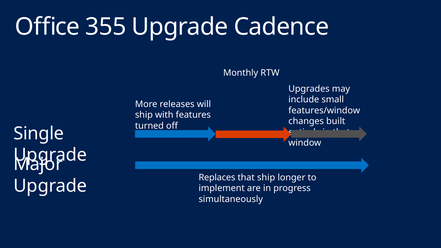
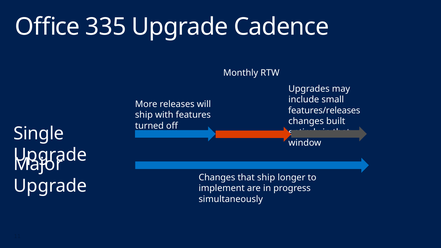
355: 355 -> 335
features/window: features/window -> features/releases
Replaces at (217, 177): Replaces -> Changes
